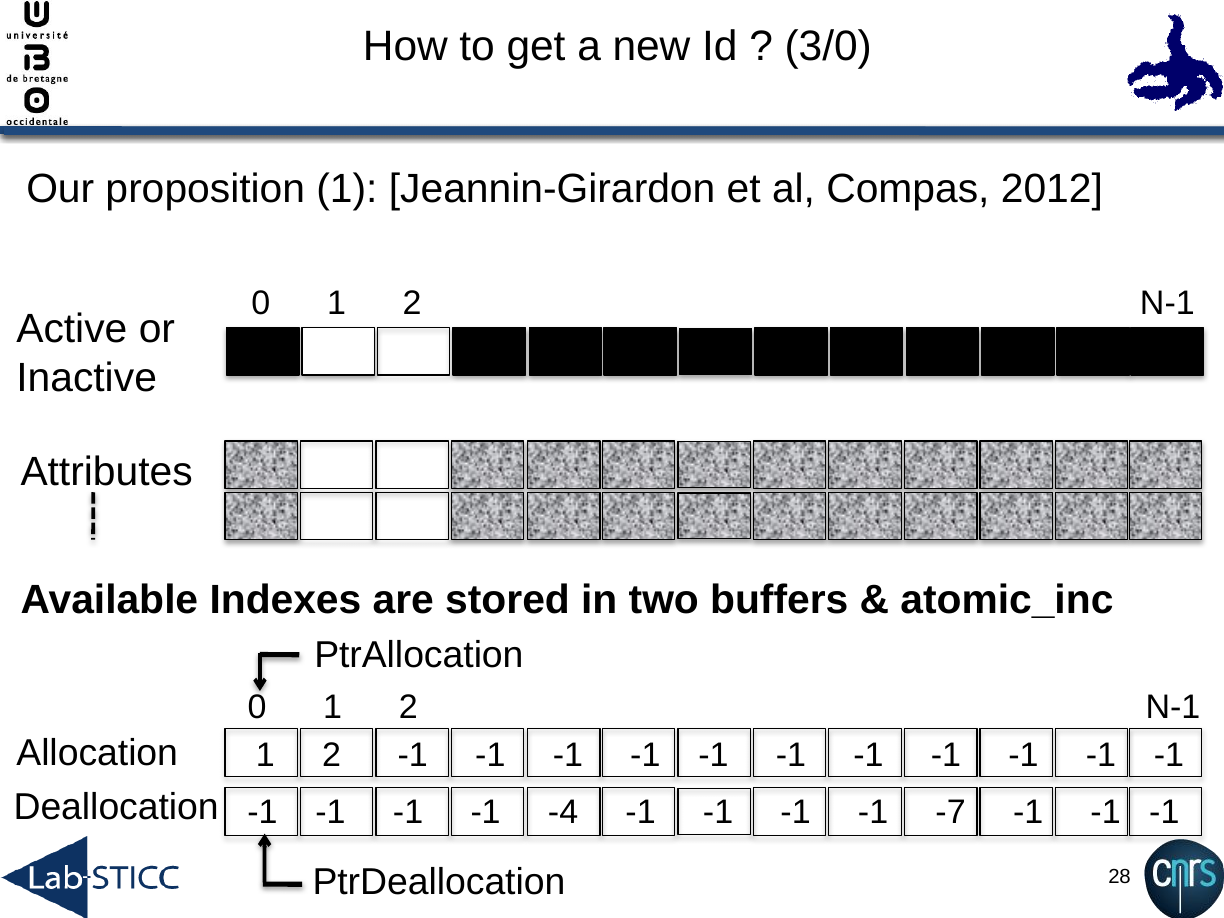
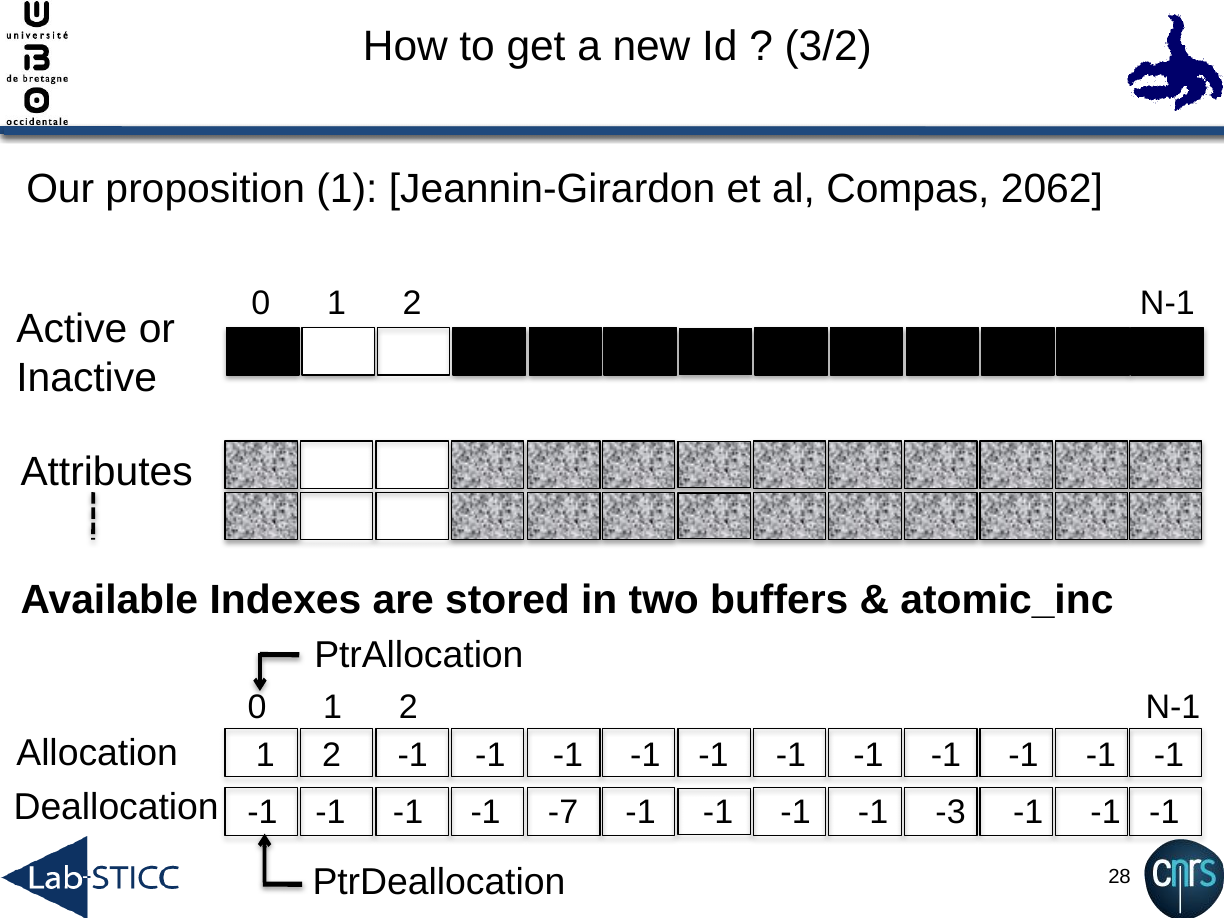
3/0: 3/0 -> 3/2
2012: 2012 -> 2062
-4: -4 -> -7
-7: -7 -> -3
